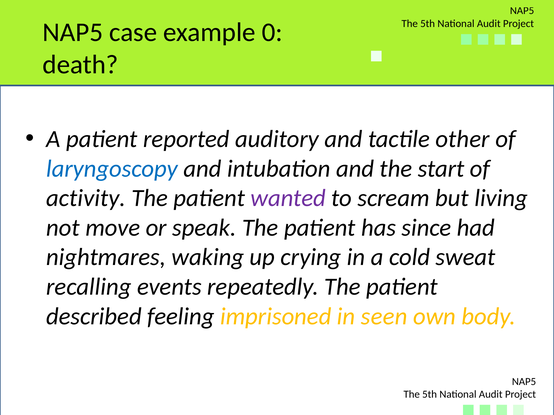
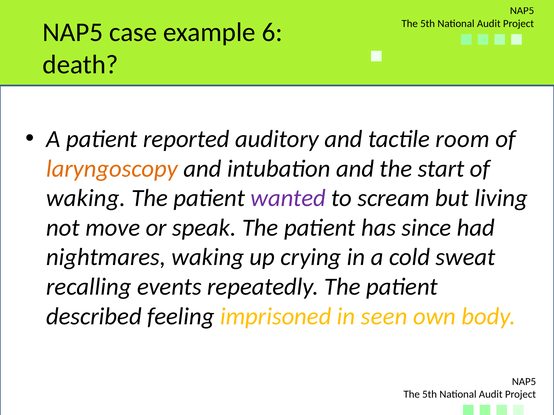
0: 0 -> 6
other: other -> room
laryngoscopy colour: blue -> orange
activity at (86, 198): activity -> waking
